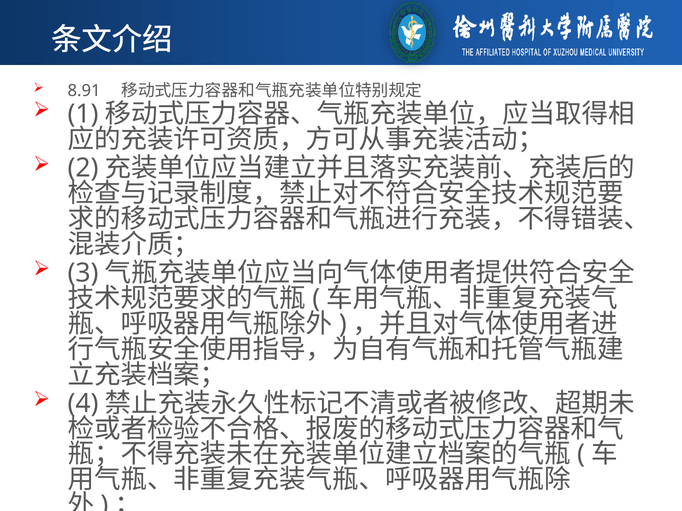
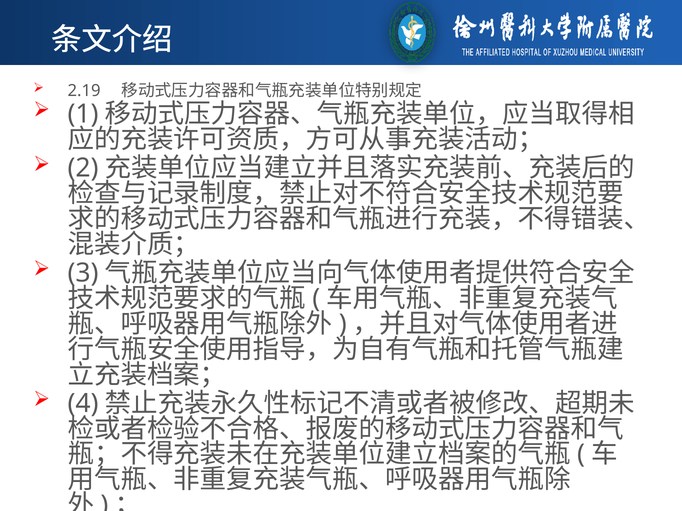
8.91: 8.91 -> 2.19
